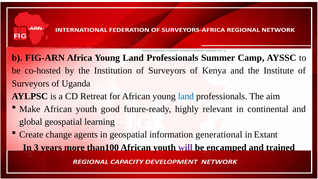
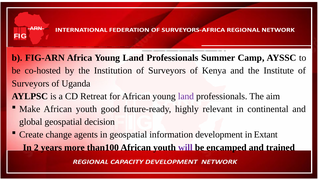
land at (186, 96) colour: blue -> purple
learning: learning -> decision
generational: generational -> development
3: 3 -> 2
